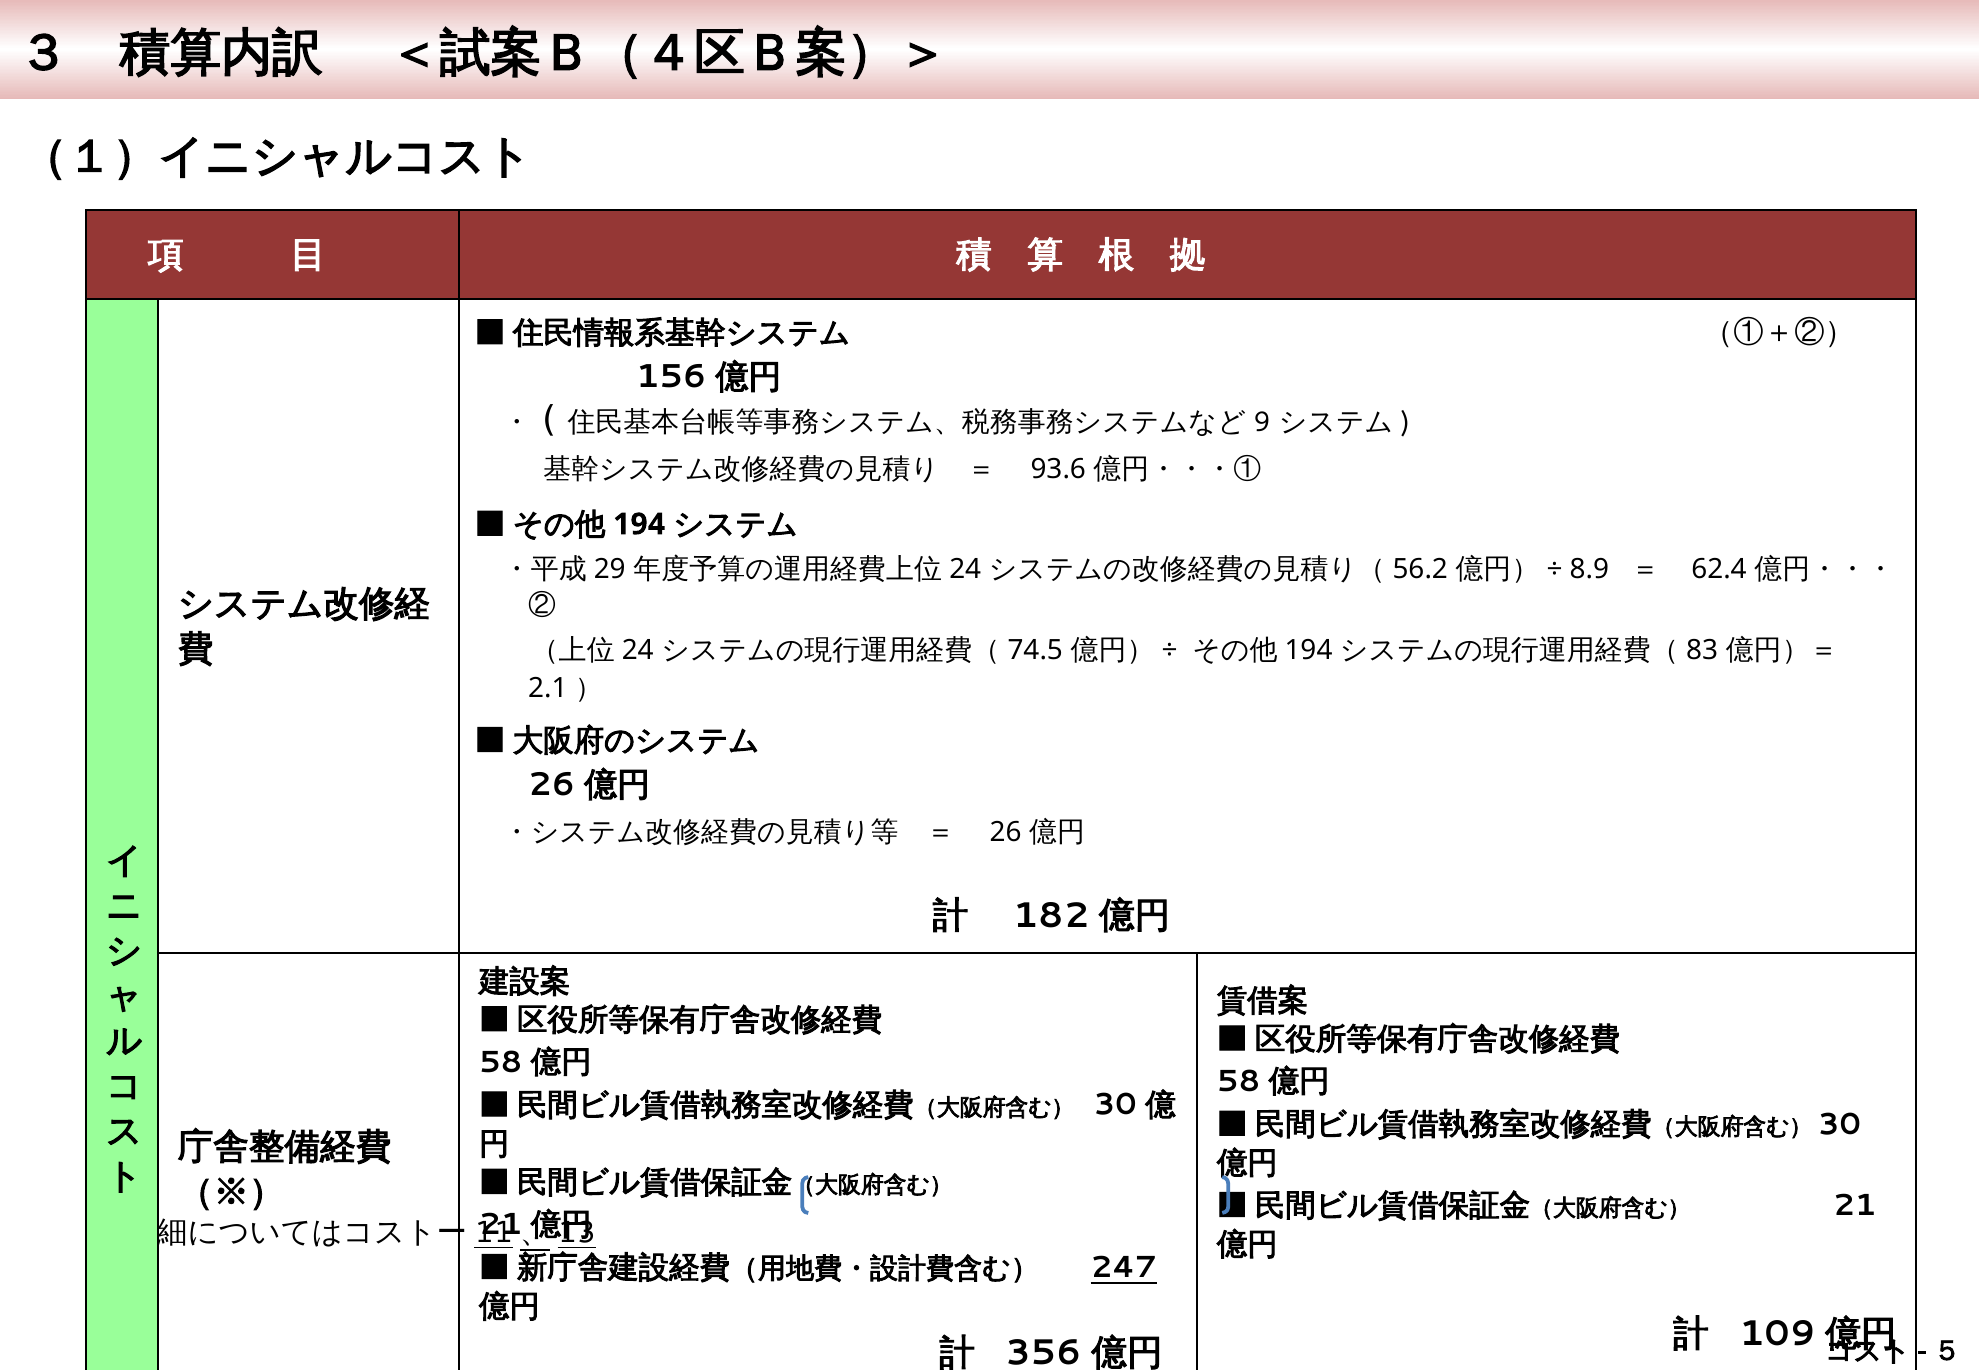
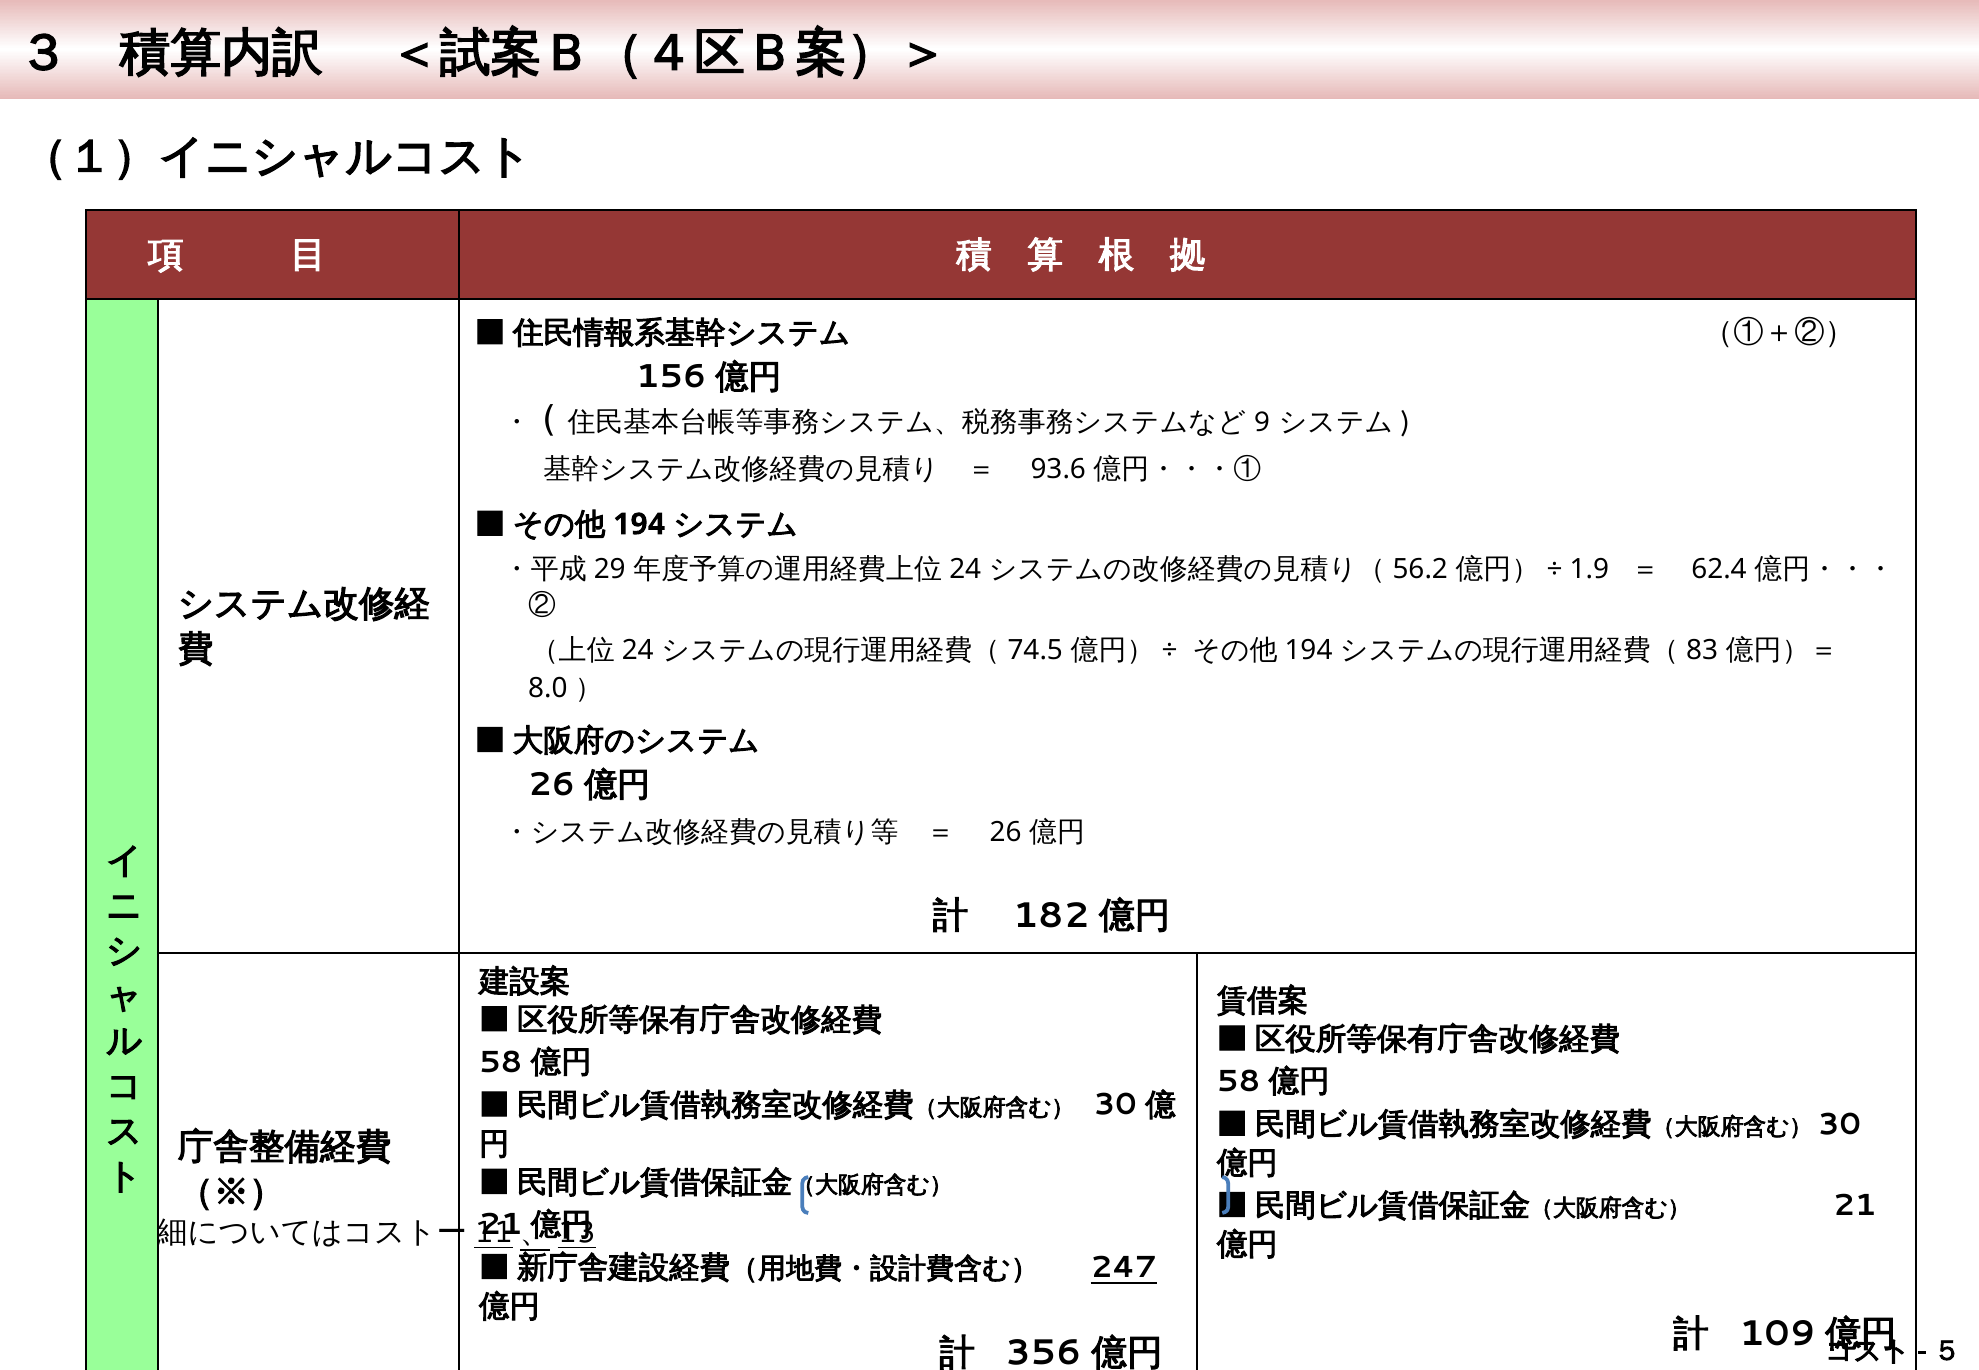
8.9: 8.9 -> 1.9
2.1: 2.1 -> 8.0
